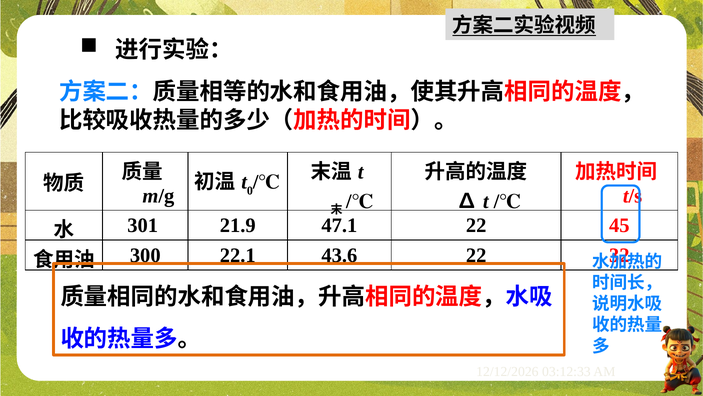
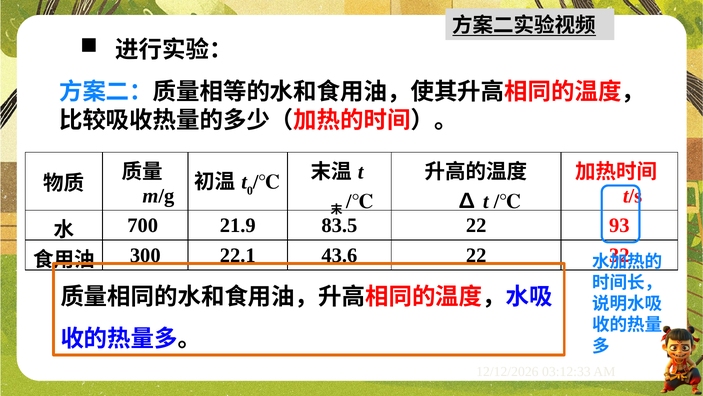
301: 301 -> 700
47.1: 47.1 -> 83.5
45: 45 -> 93
